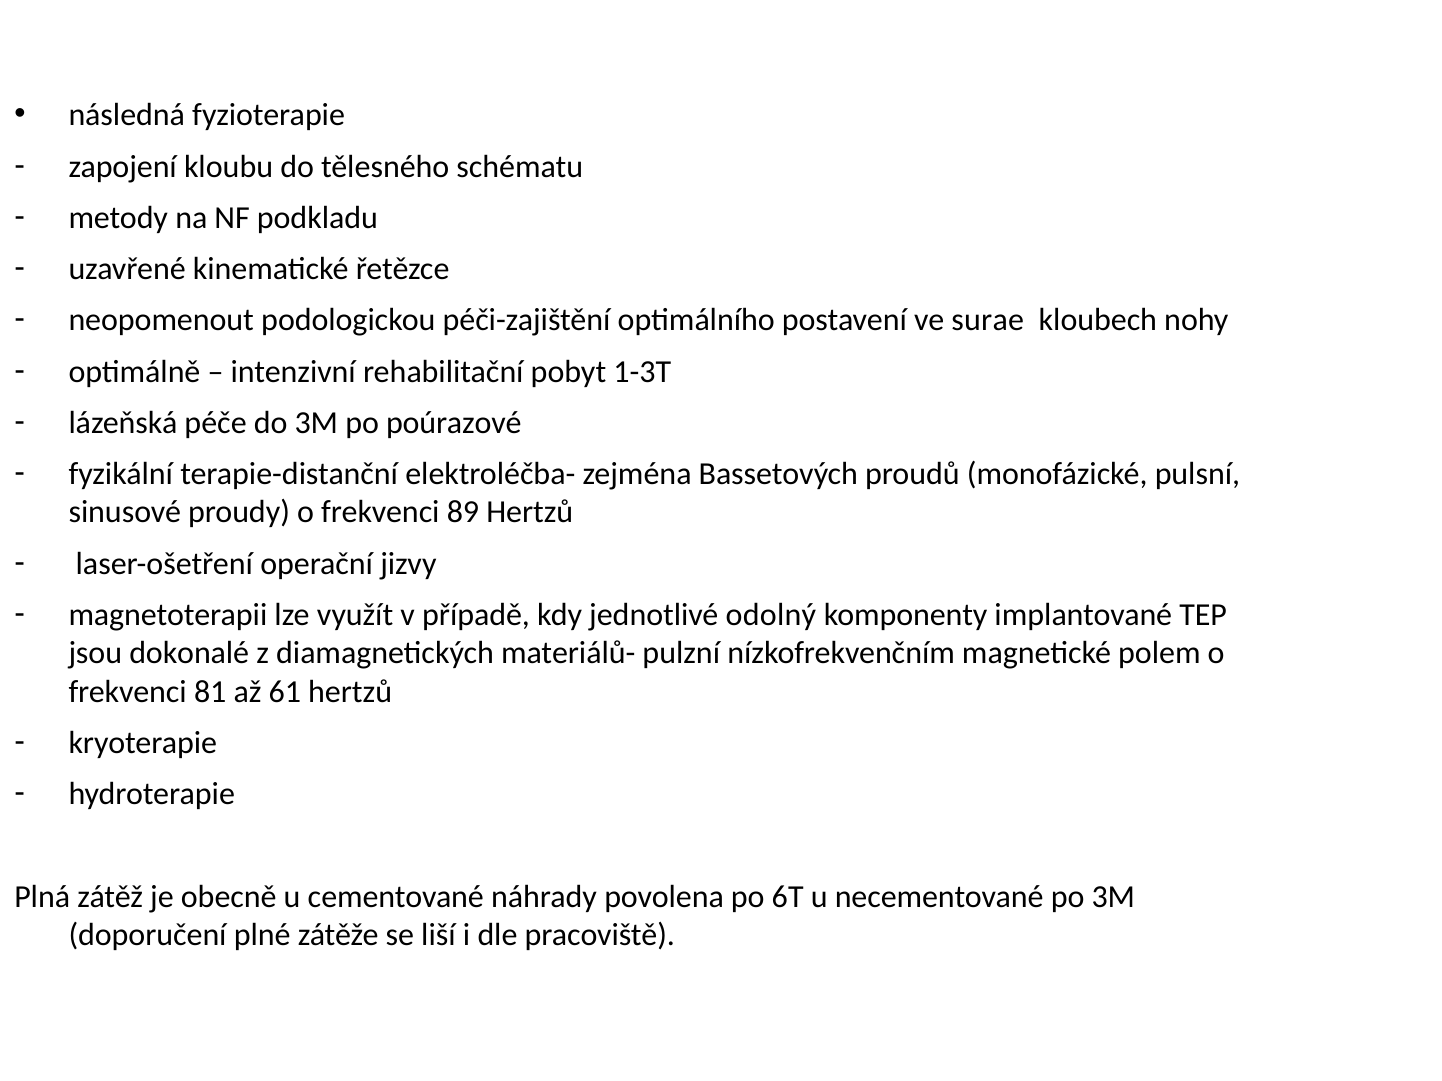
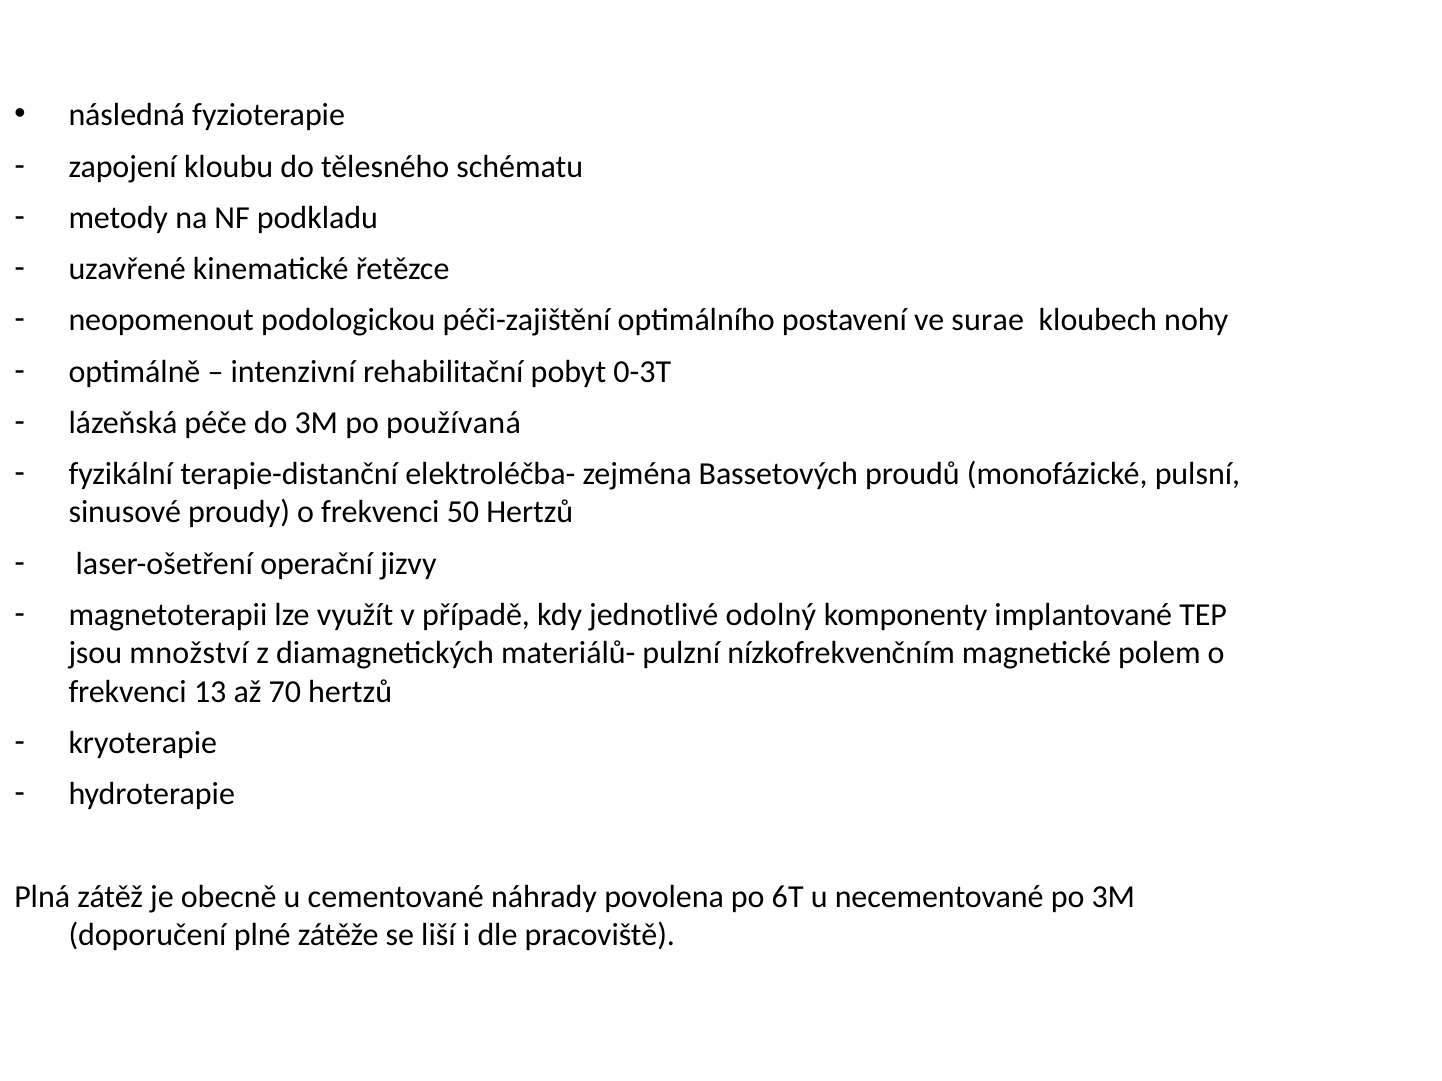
1-3T: 1-3T -> 0-3T
poúrazové: poúrazové -> používaná
89: 89 -> 50
dokonalé: dokonalé -> množství
81: 81 -> 13
61: 61 -> 70
